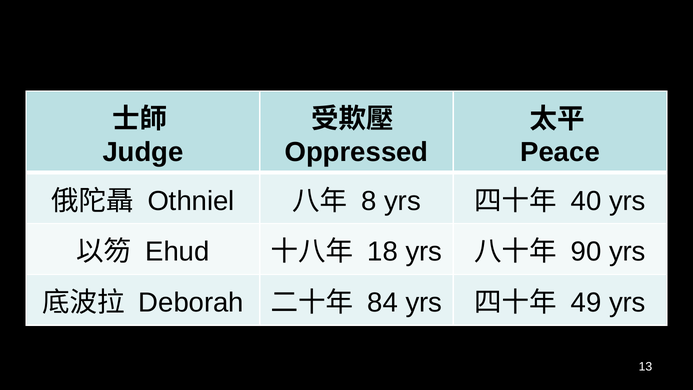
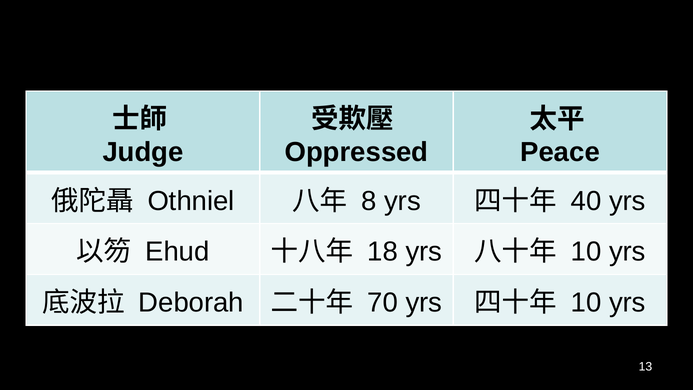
90 at (586, 252): 90 -> 10
84: 84 -> 70
49 at (586, 303): 49 -> 10
